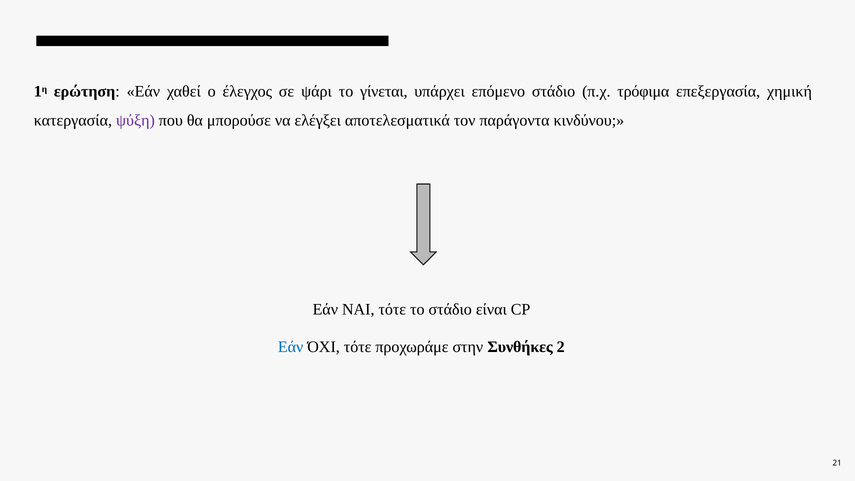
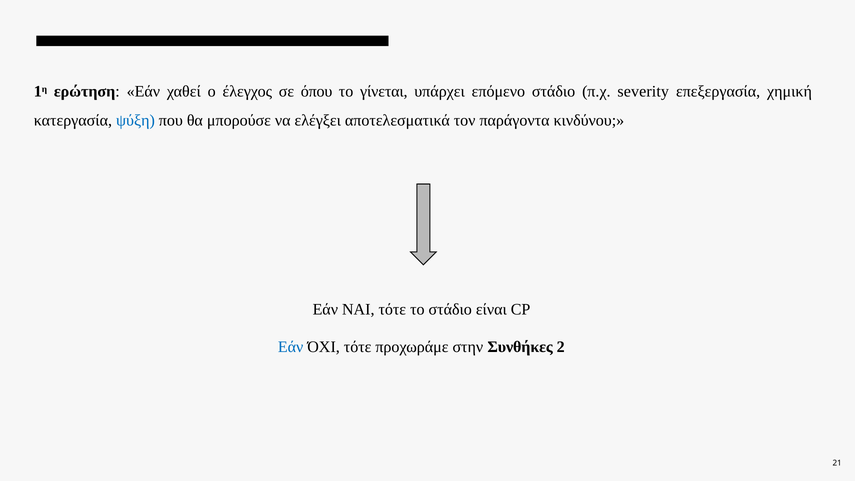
ψάρι: ψάρι -> όπου
τρόφιμα: τρόφιμα -> severity
ψύξη colour: purple -> blue
